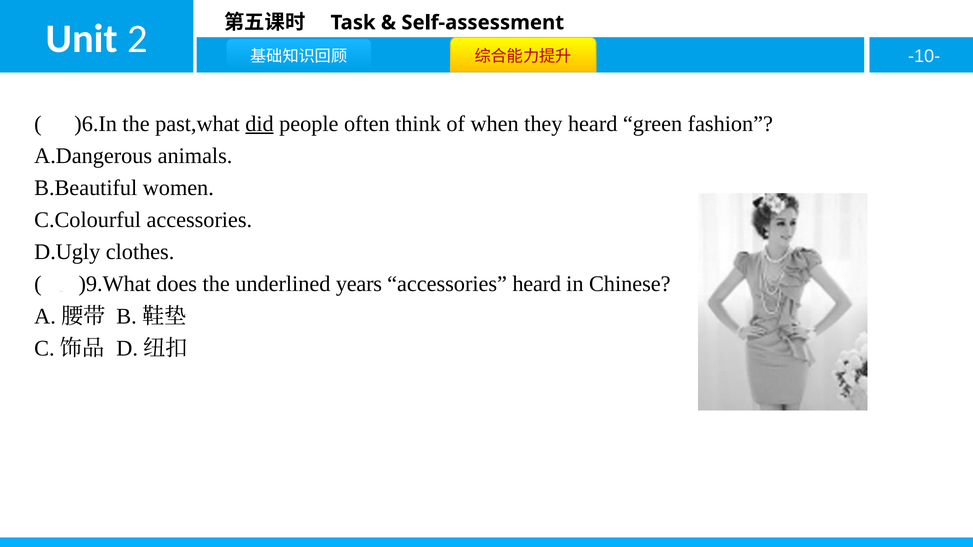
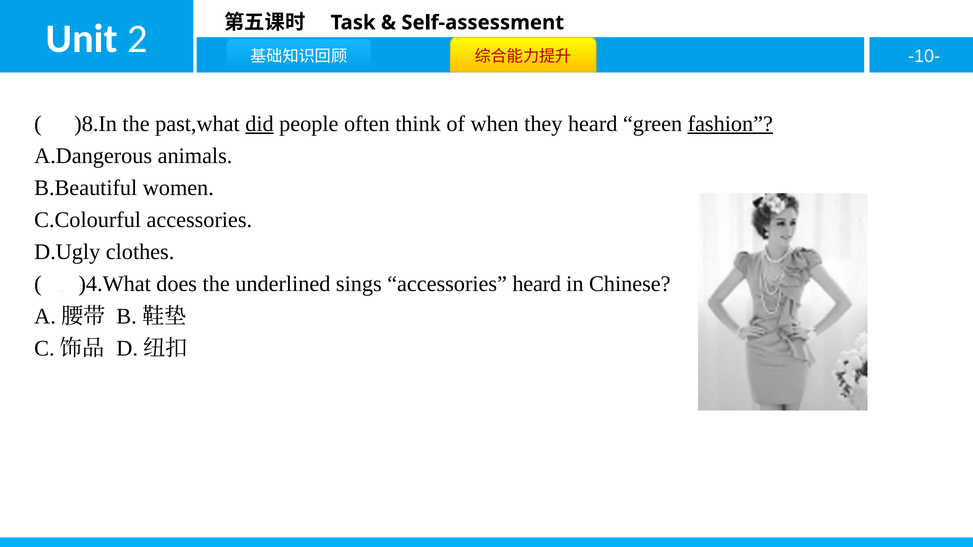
)6.In: )6.In -> )8.In
fashion underline: none -> present
)9.What: )9.What -> )4.What
years: years -> sings
